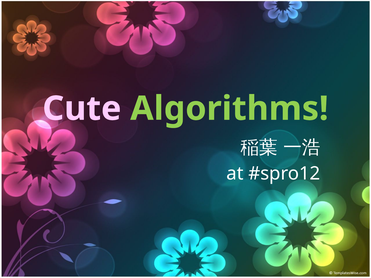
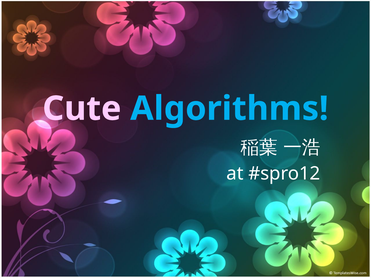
Algorithms colour: light green -> light blue
